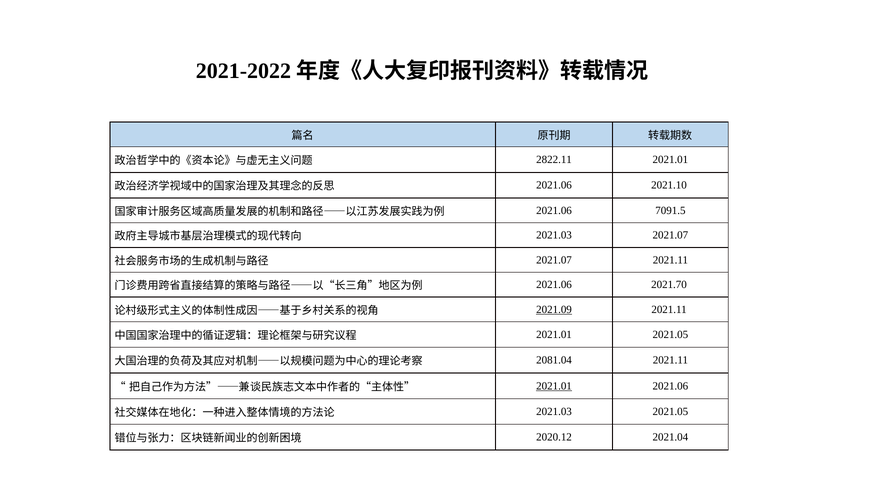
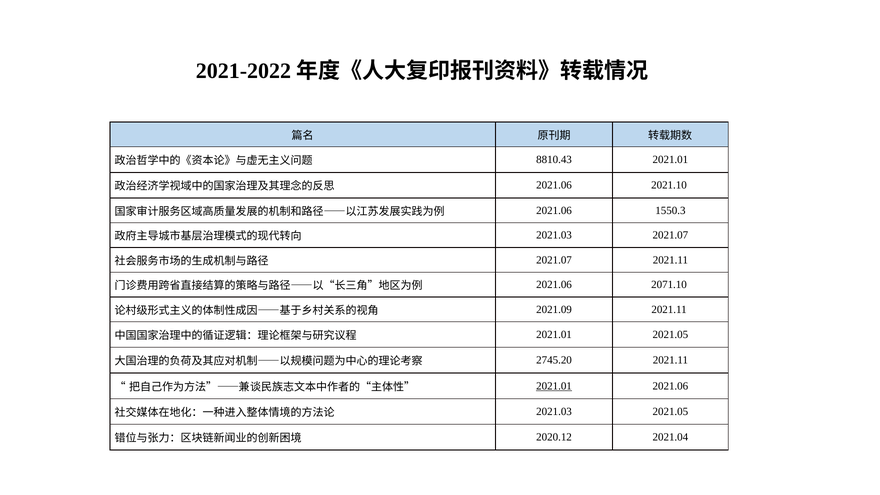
2822.11: 2822.11 -> 8810.43
7091.5: 7091.5 -> 1550.3
2021.70: 2021.70 -> 2071.10
2021.09 underline: present -> none
2081.04: 2081.04 -> 2745.20
